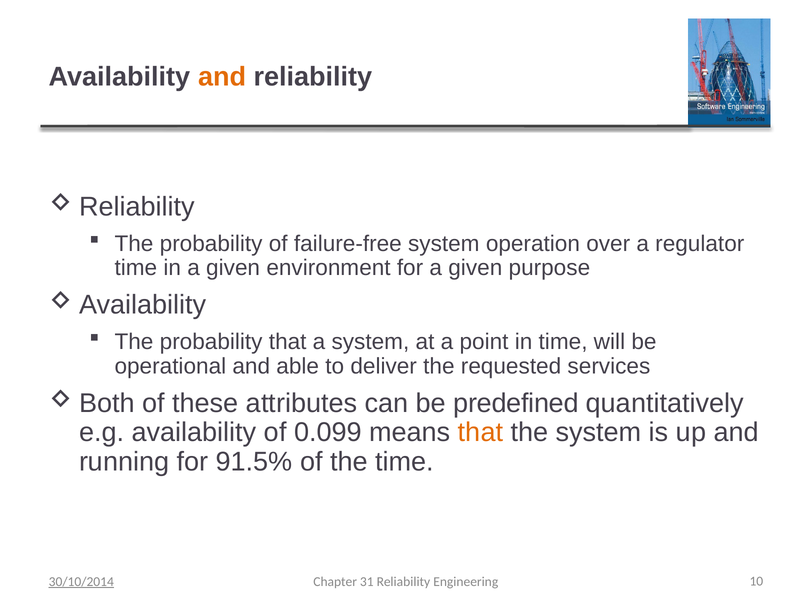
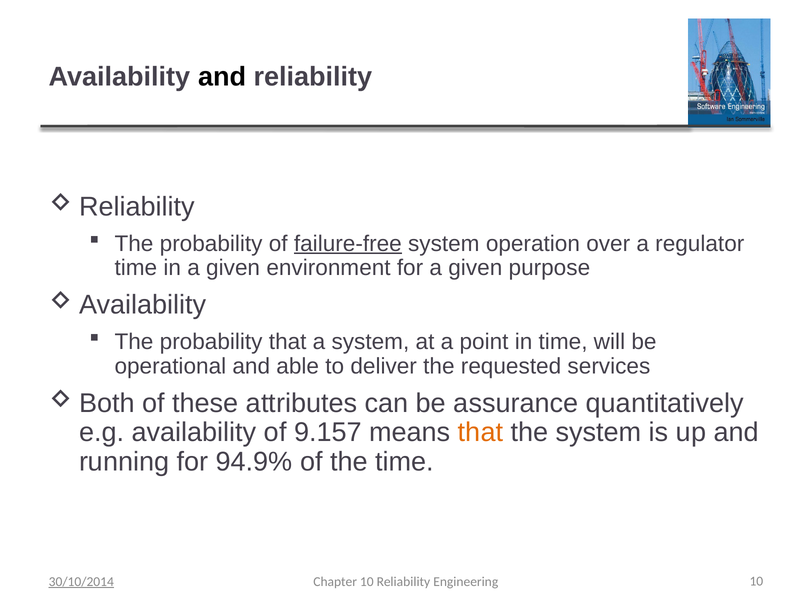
and at (222, 77) colour: orange -> black
failure-free underline: none -> present
predefined: predefined -> assurance
0.099: 0.099 -> 9.157
91.5%: 91.5% -> 94.9%
Chapter 31: 31 -> 10
